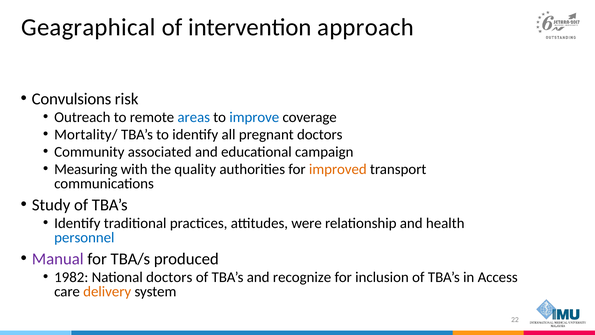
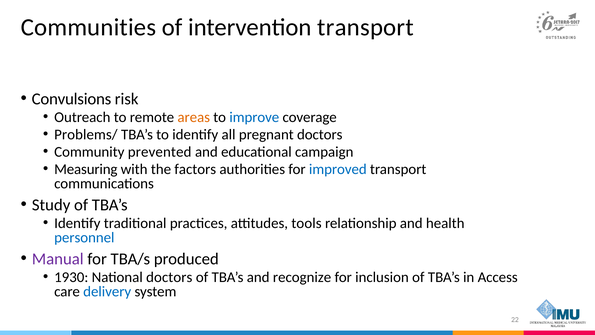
Geagraphical: Geagraphical -> Communities
intervention approach: approach -> transport
areas colour: blue -> orange
Mortality/: Mortality/ -> Problems/
associated: associated -> prevented
quality: quality -> factors
improved colour: orange -> blue
were: were -> tools
1982: 1982 -> 1930
delivery colour: orange -> blue
